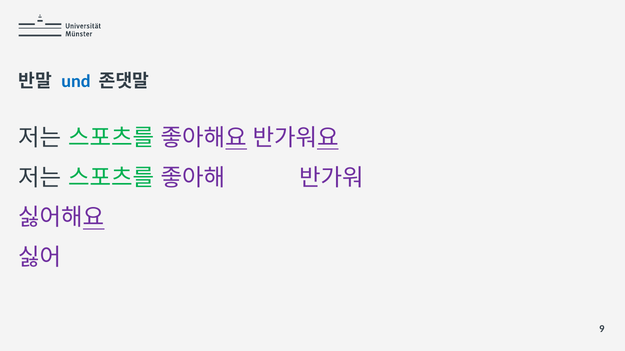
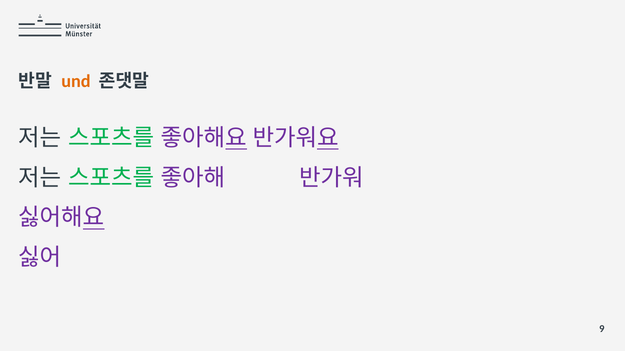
und colour: blue -> orange
